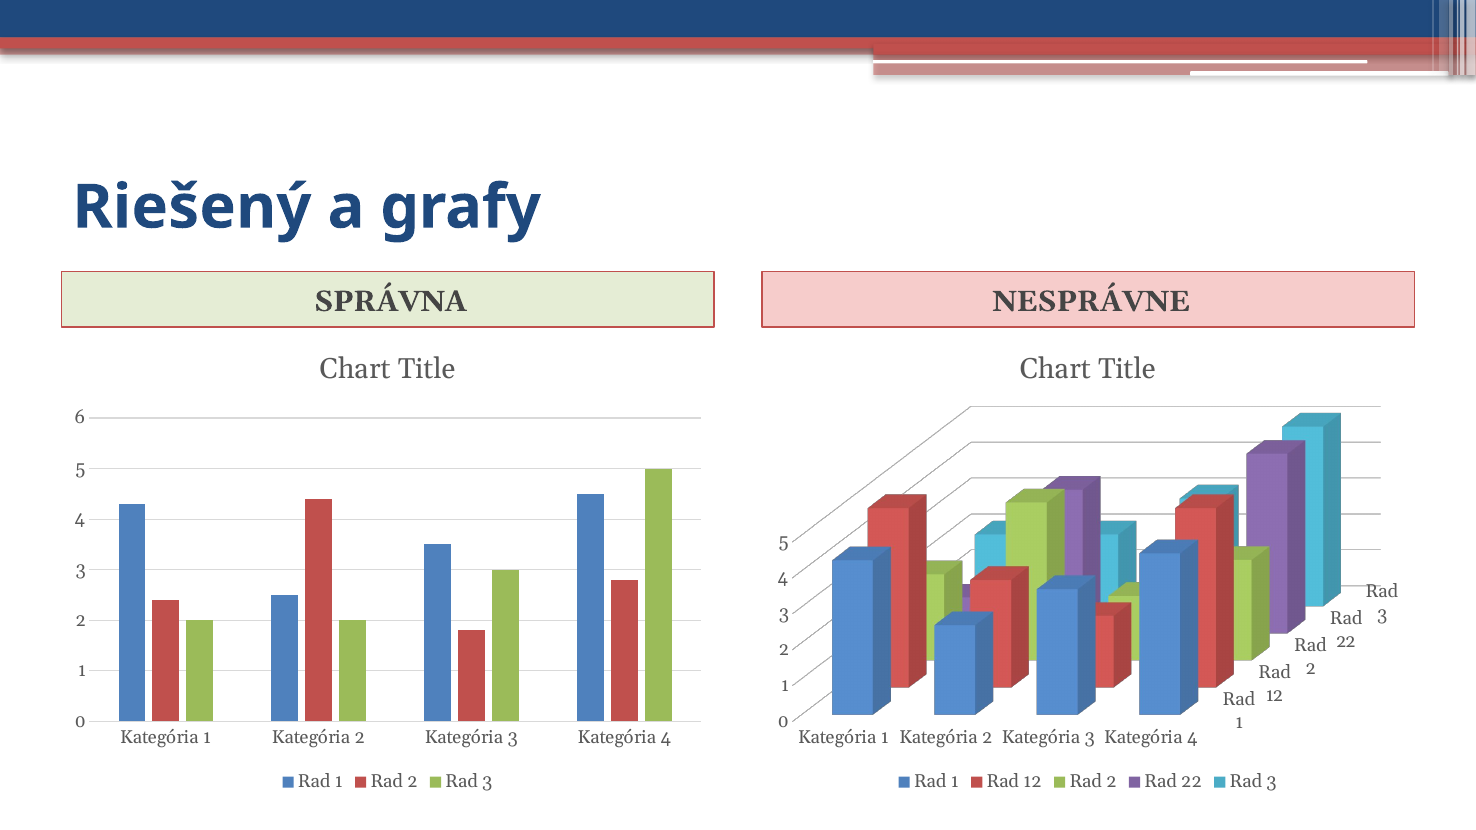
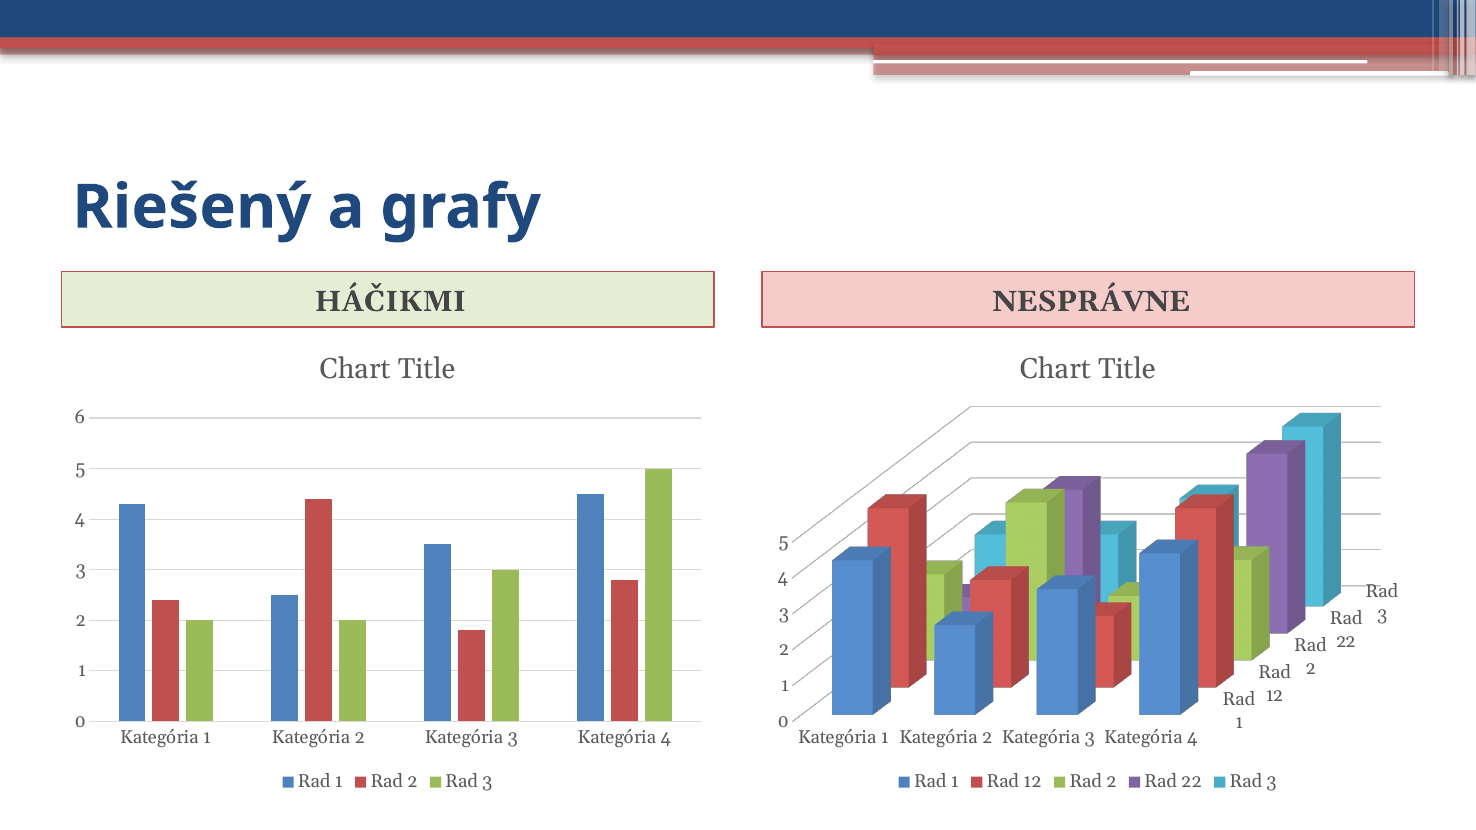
SPRÁVNA: SPRÁVNA -> HÁČIKMI
